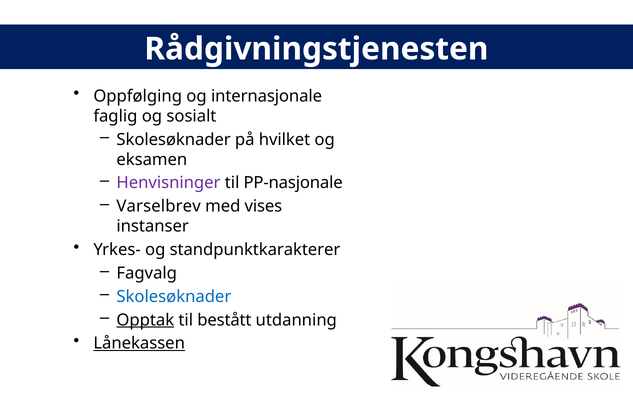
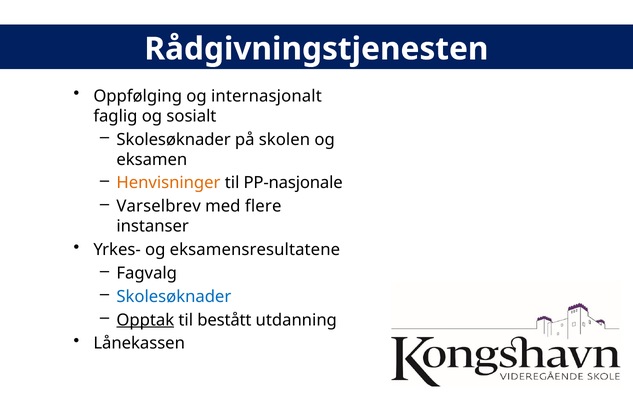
internasjonale: internasjonale -> internasjonalt
hvilket: hvilket -> skolen
Henvisninger colour: purple -> orange
vises: vises -> flere
standpunktkarakterer: standpunktkarakterer -> eksamensresultatene
Lånekassen underline: present -> none
